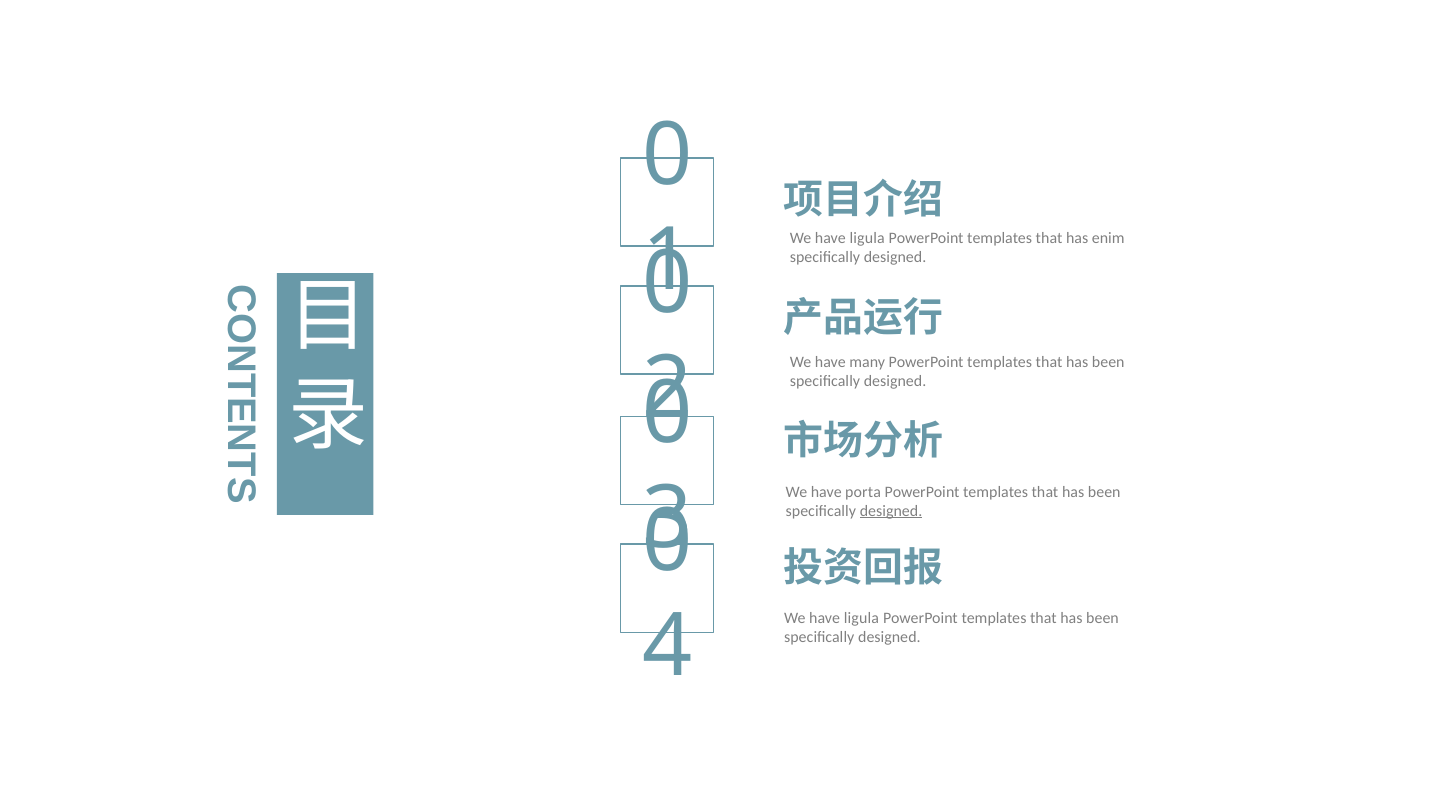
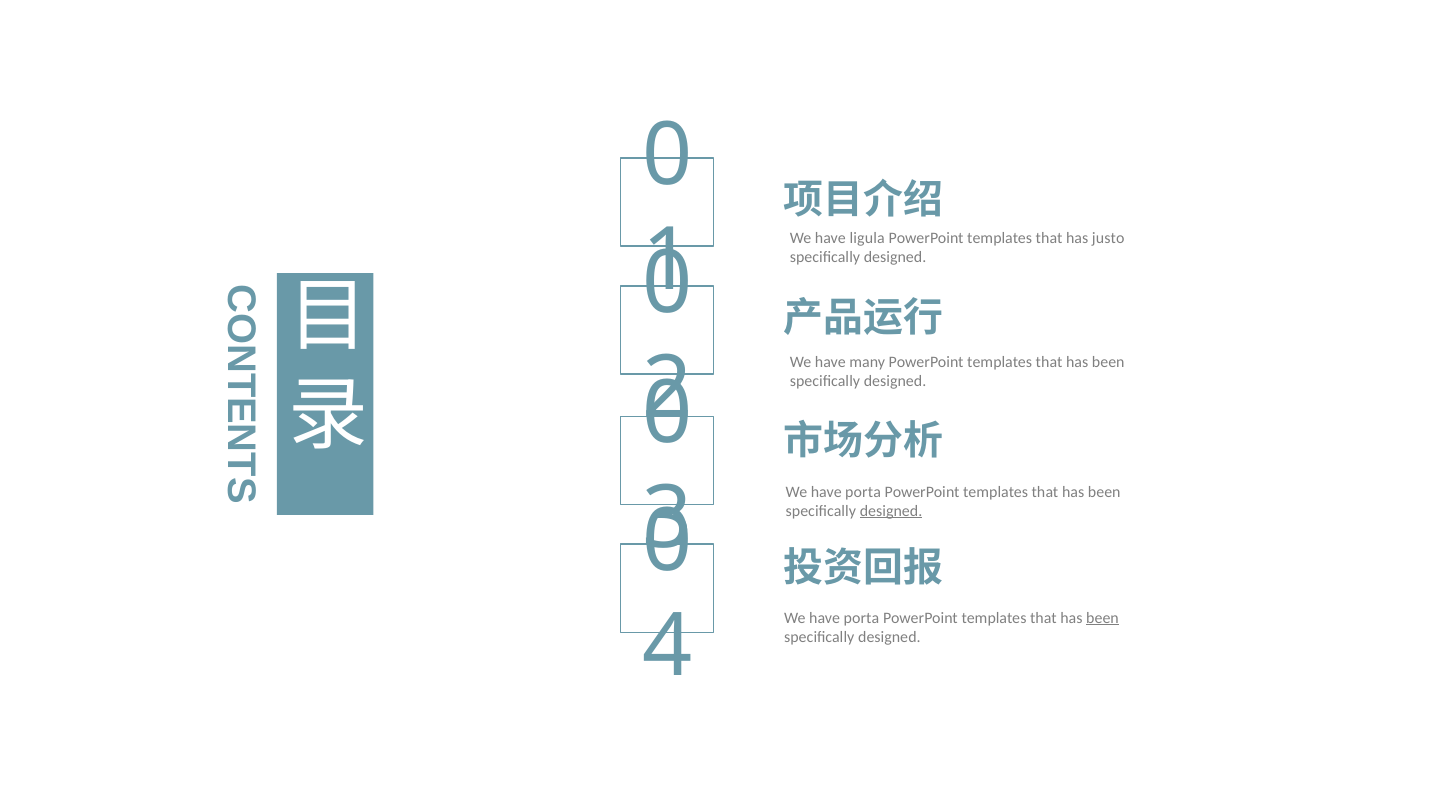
enim: enim -> justo
ligula at (861, 618): ligula -> porta
been at (1103, 618) underline: none -> present
